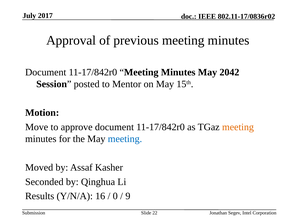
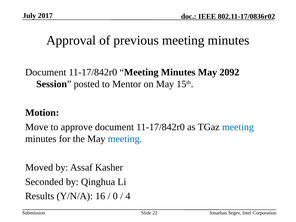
2042: 2042 -> 2092
meeting at (238, 127) colour: orange -> blue
9: 9 -> 4
